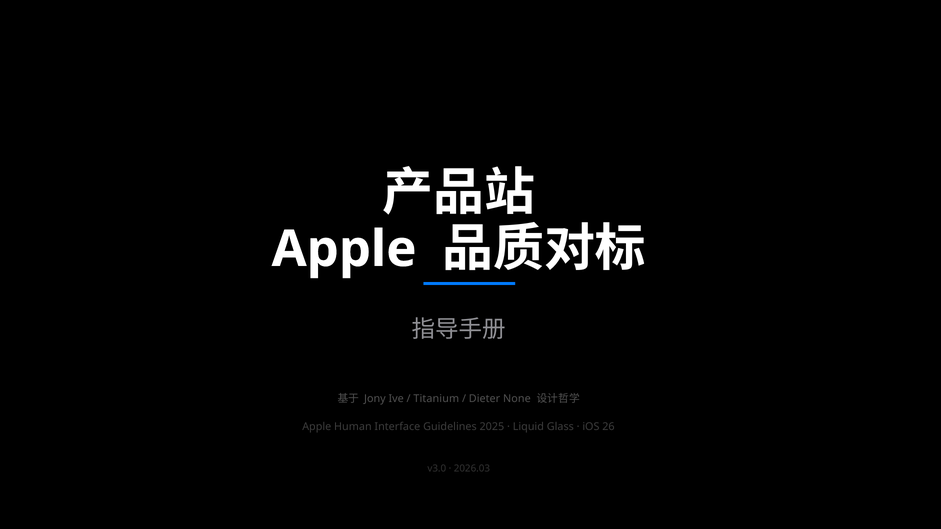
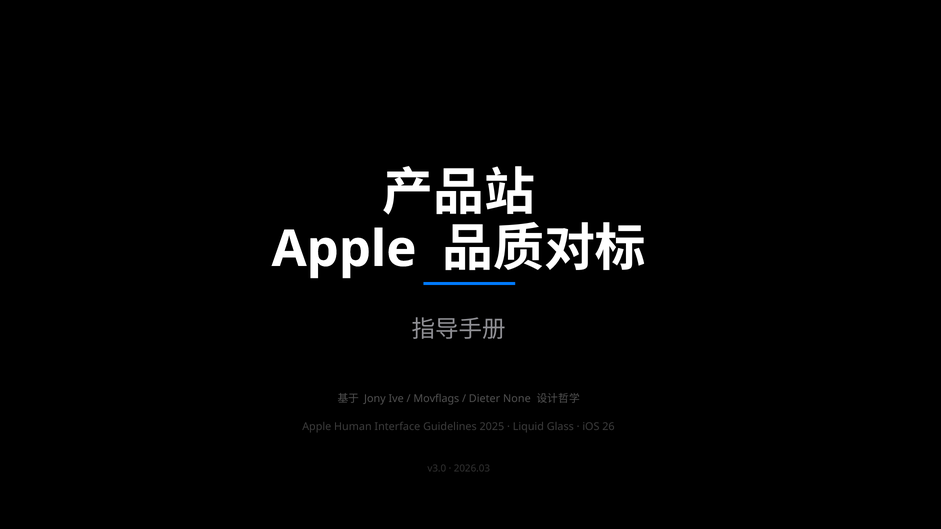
Titanium: Titanium -> Movflags
